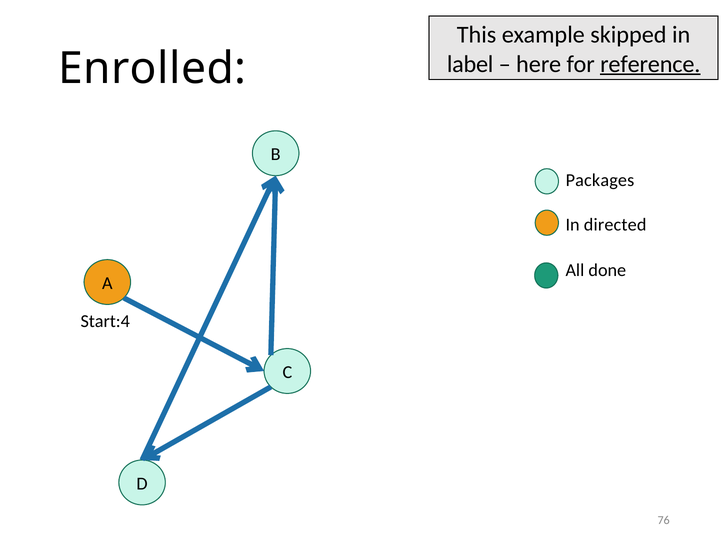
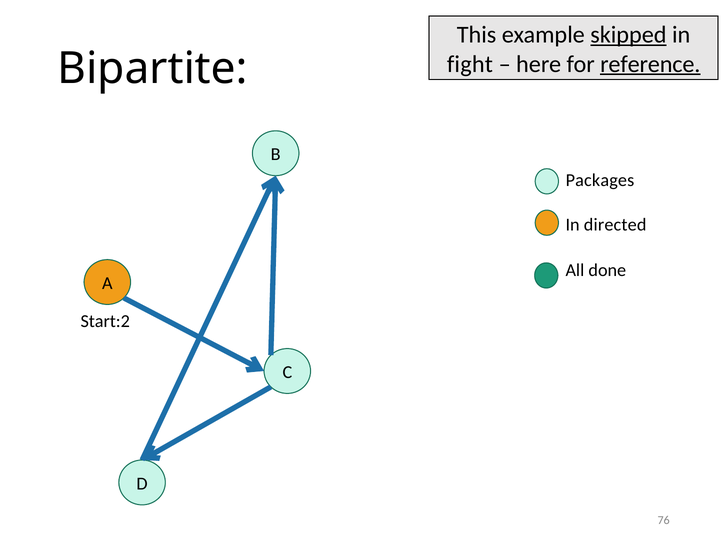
skipped underline: none -> present
label: label -> fight
Enrolled: Enrolled -> Bipartite
Start:4: Start:4 -> Start:2
